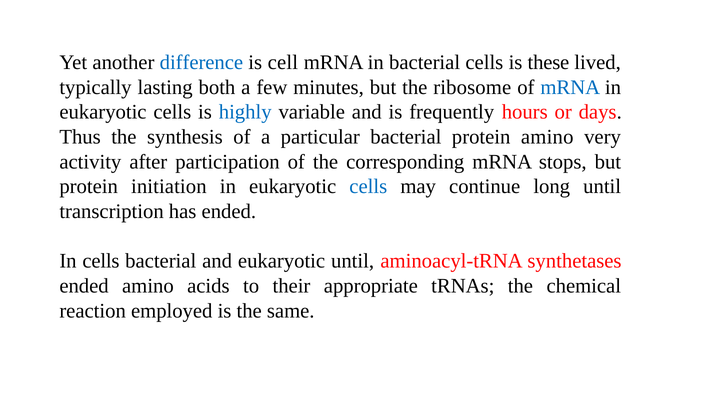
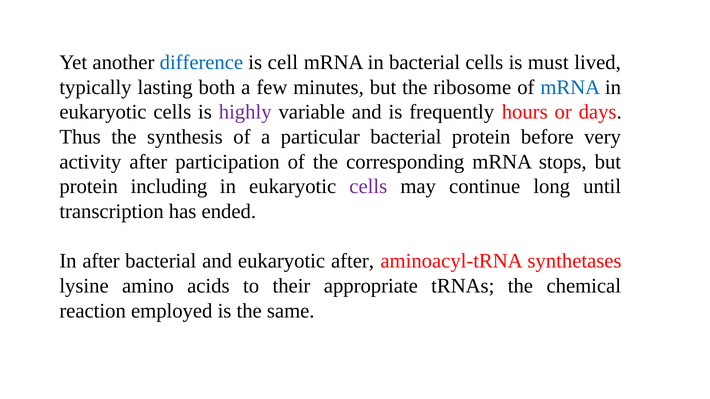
these: these -> must
highly colour: blue -> purple
protein amino: amino -> before
initiation: initiation -> including
cells at (368, 187) colour: blue -> purple
In cells: cells -> after
eukaryotic until: until -> after
ended at (84, 286): ended -> lysine
